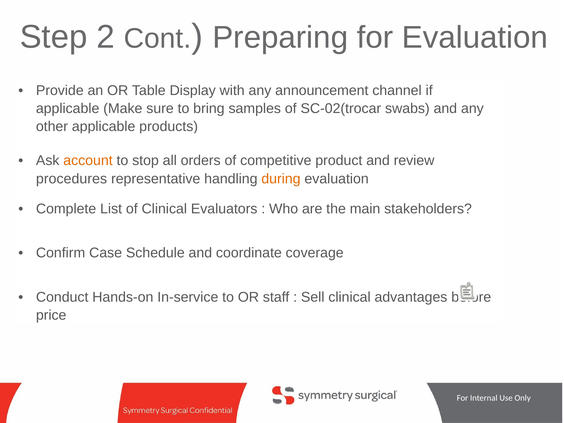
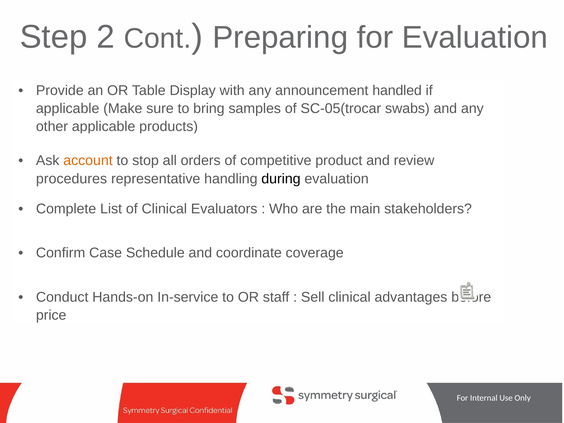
channel: channel -> handled
SC-02(trocar: SC-02(trocar -> SC-05(trocar
during colour: orange -> black
